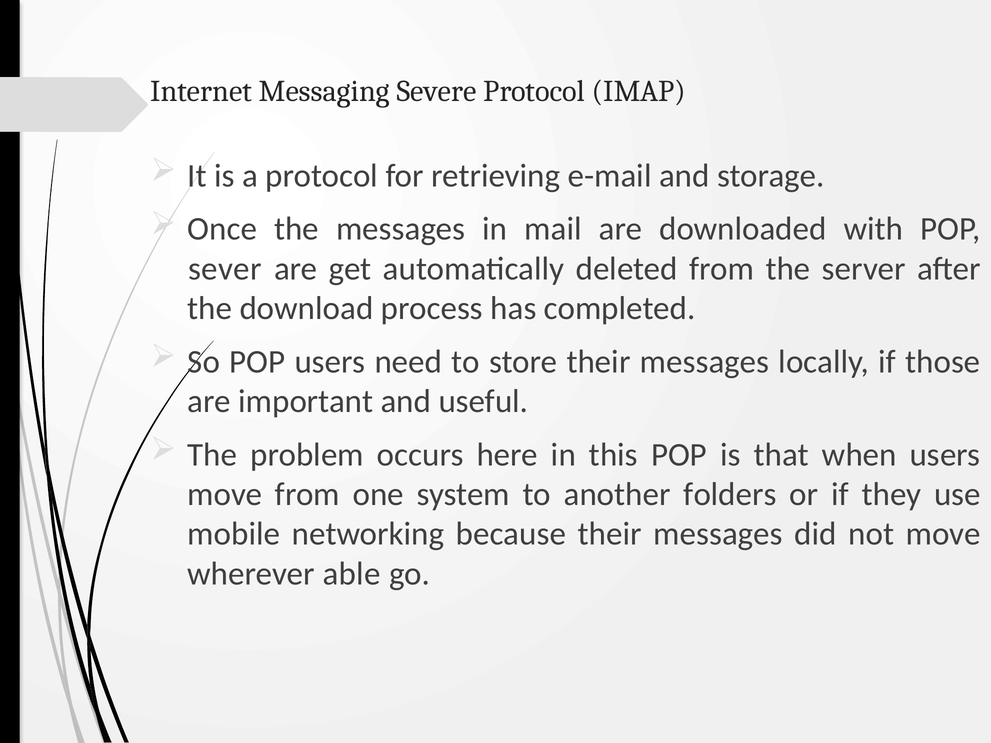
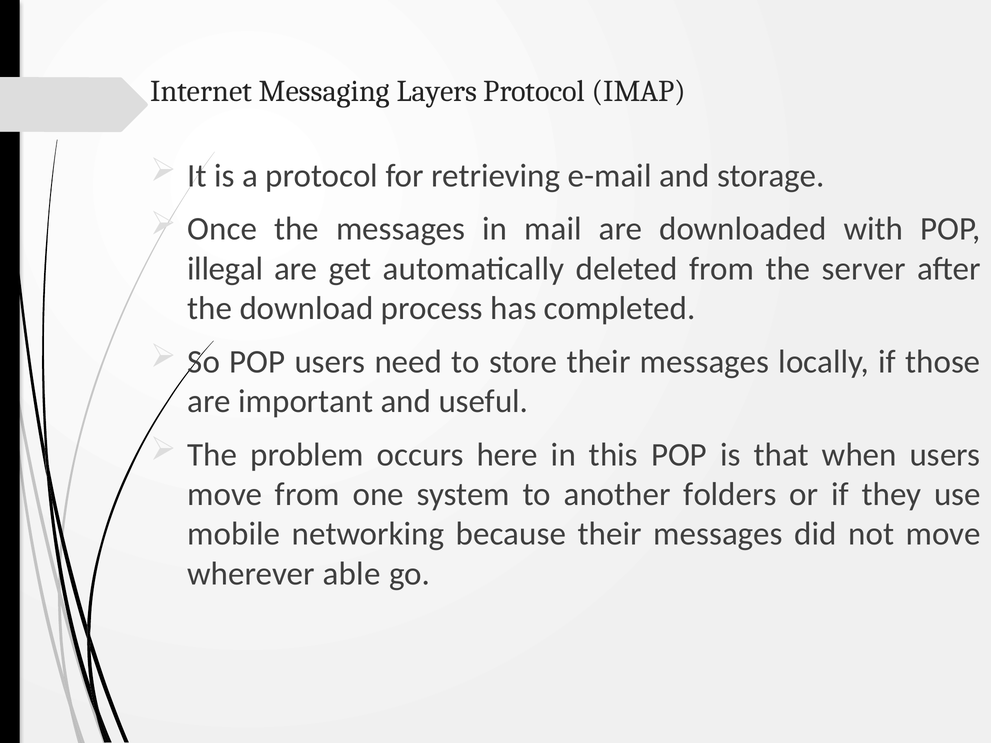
Severe: Severe -> Layers
sever: sever -> illegal
